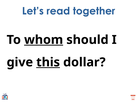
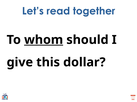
this underline: present -> none
